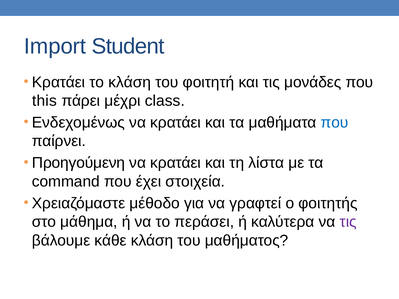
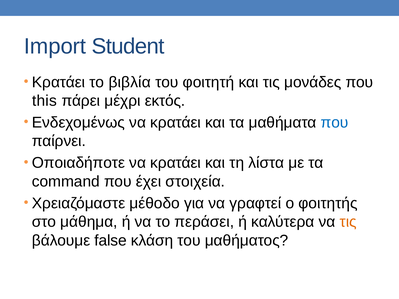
το κλάση: κλάση -> βιβλία
class: class -> εκτός
Προηγούμενη: Προηγούμενη -> Οποιαδήποτε
τις at (348, 222) colour: purple -> orange
κάθε: κάθε -> false
